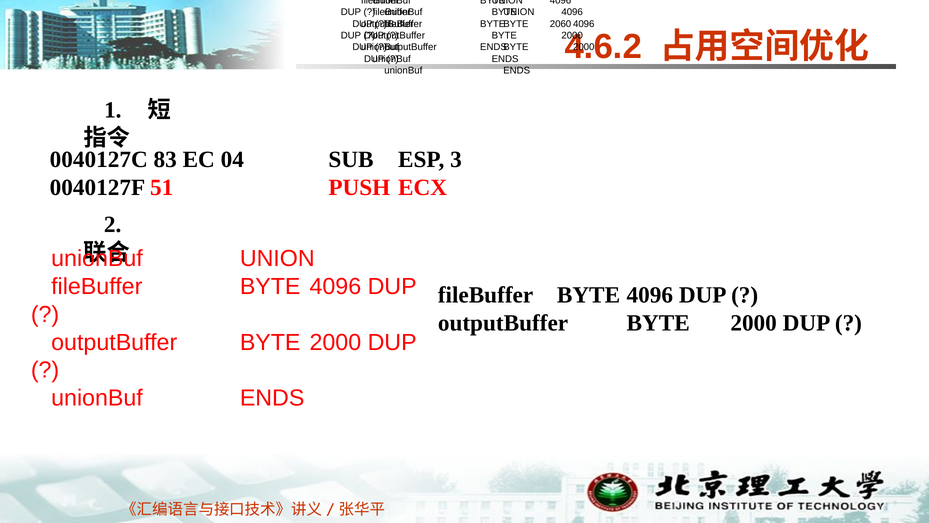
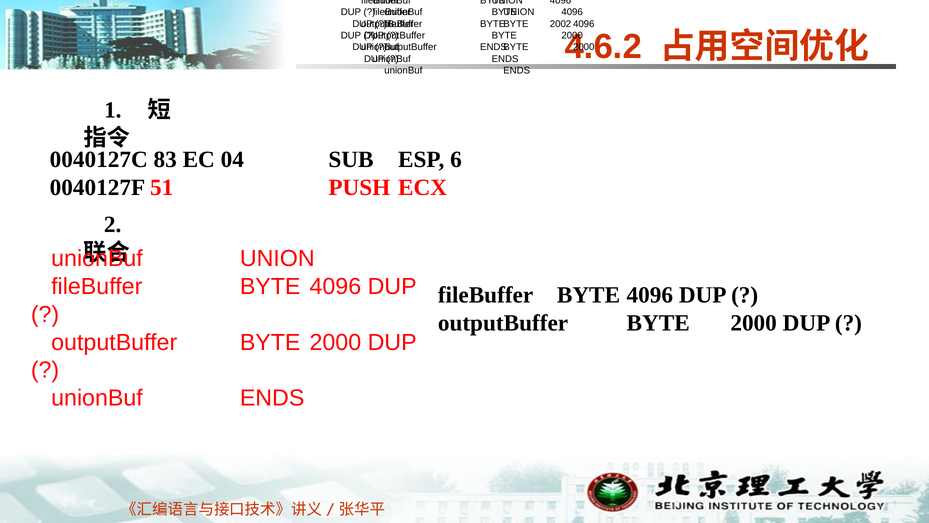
2060: 2060 -> 2002
3: 3 -> 6
